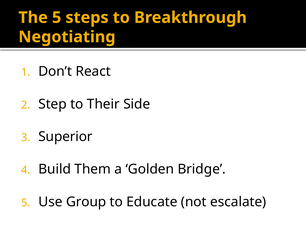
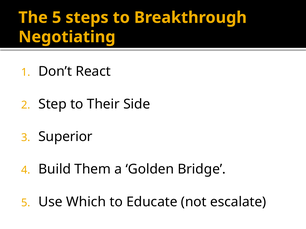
Group: Group -> Which
